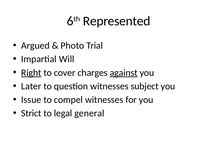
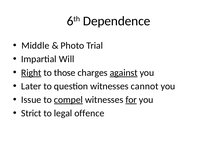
Represented: Represented -> Dependence
Argued: Argued -> Middle
cover: cover -> those
subject: subject -> cannot
compel underline: none -> present
for underline: none -> present
general: general -> offence
